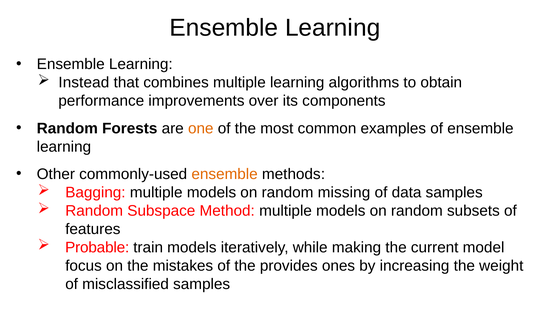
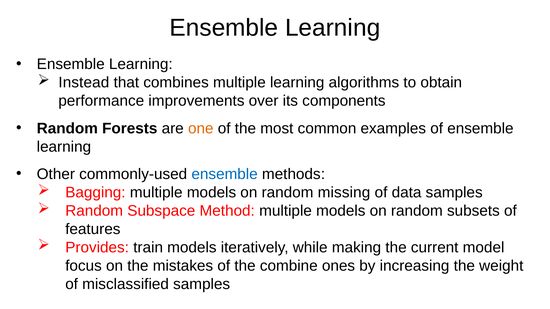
ensemble at (225, 174) colour: orange -> blue
Probable: Probable -> Provides
provides: provides -> combine
